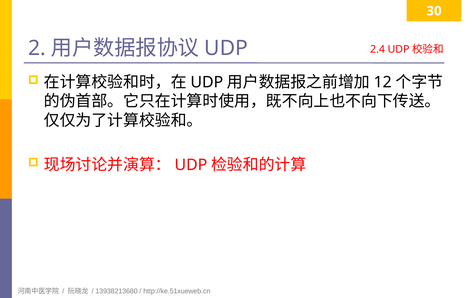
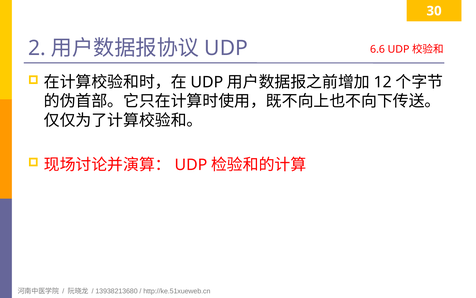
2.4: 2.4 -> 6.6
